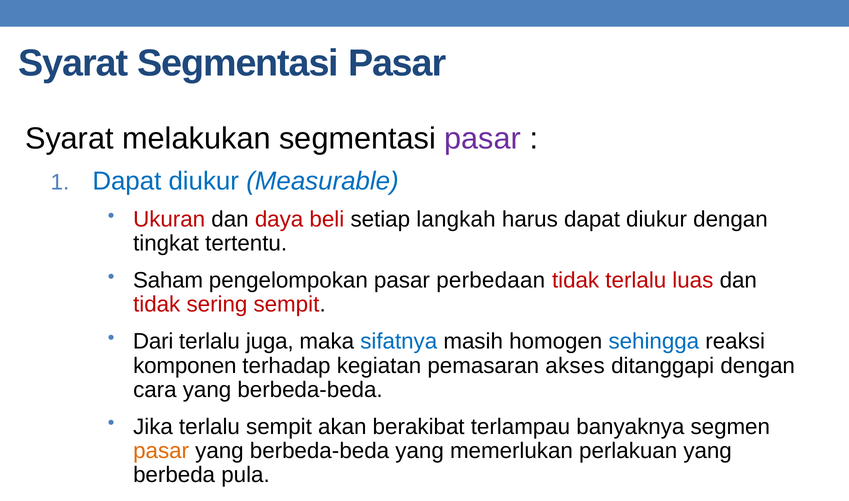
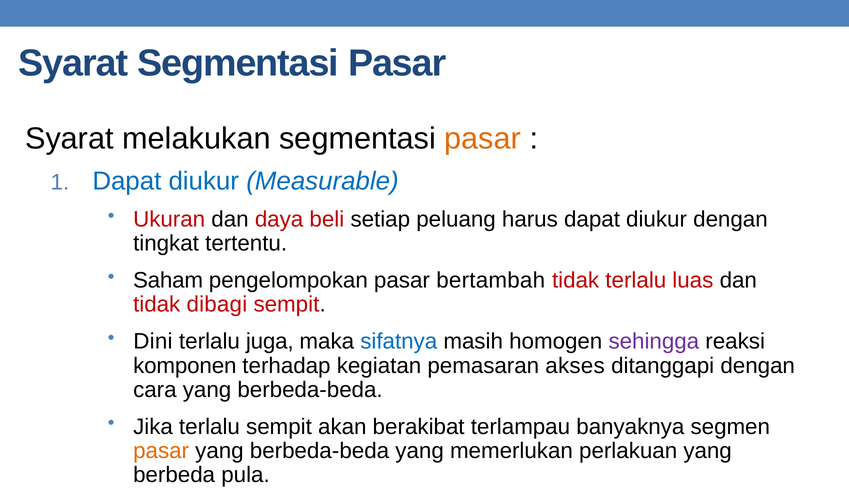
pasar at (483, 139) colour: purple -> orange
langkah: langkah -> peluang
perbedaan: perbedaan -> bertambah
sering: sering -> dibagi
Dari: Dari -> Dini
sehingga colour: blue -> purple
